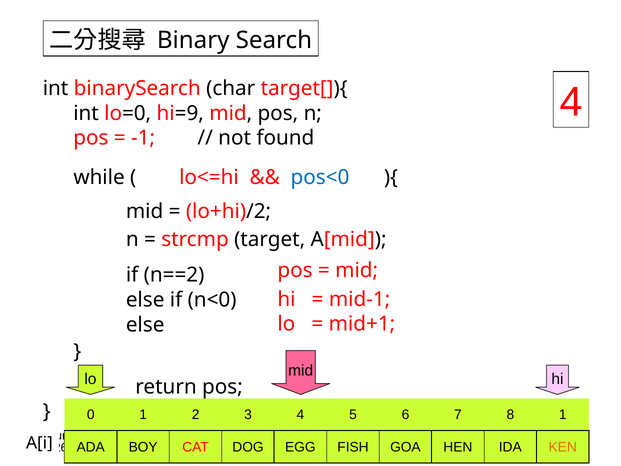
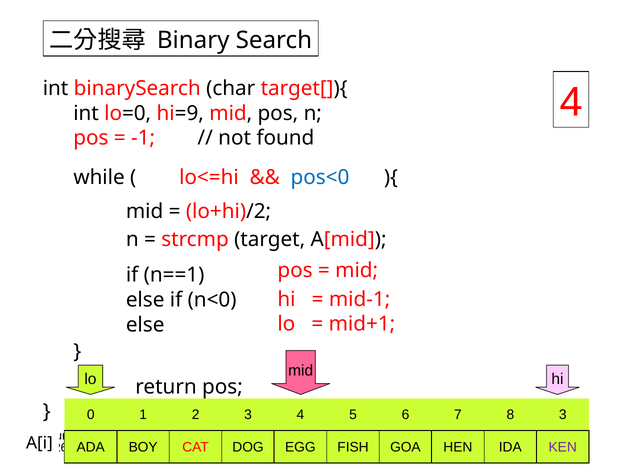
n==2: n==2 -> n==1
8 1: 1 -> 3
KEN colour: orange -> purple
